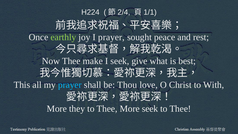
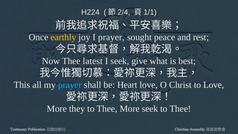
earthly colour: light green -> yellow
make: make -> latest
Thou: Thou -> Heart
to With: With -> Love
